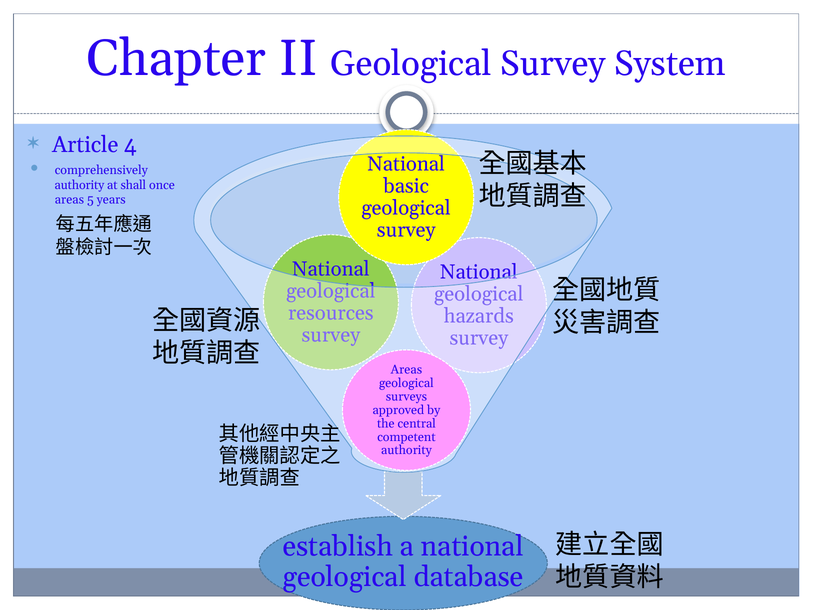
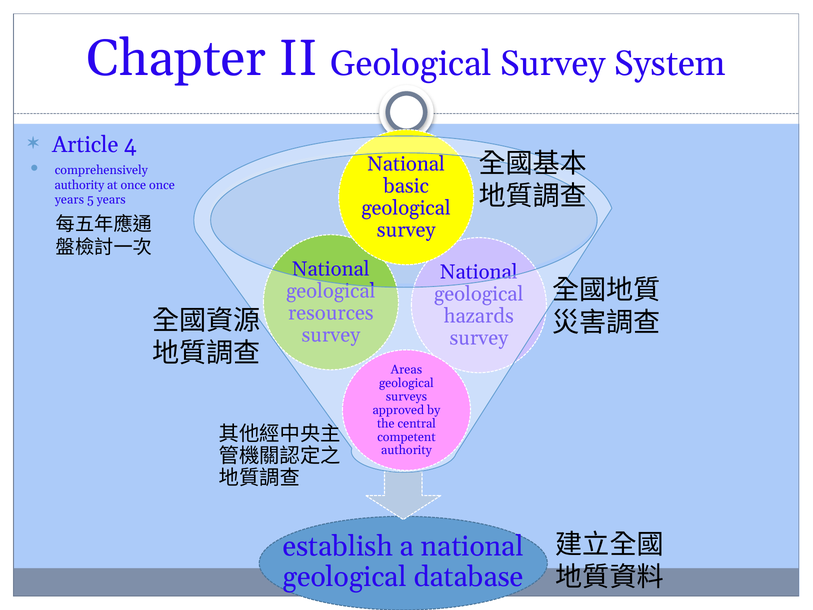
at shall: shall -> once
areas at (69, 200): areas -> years
